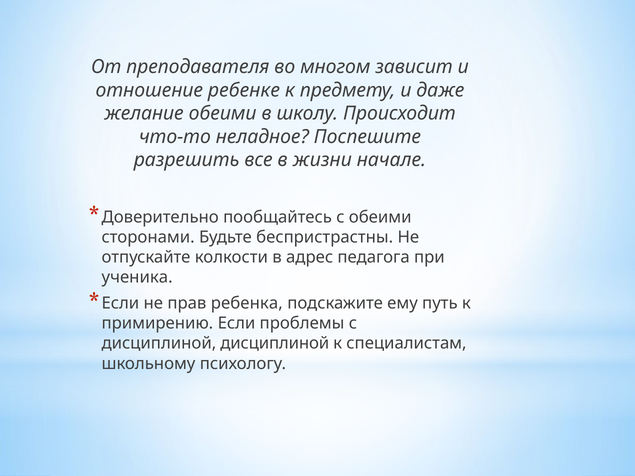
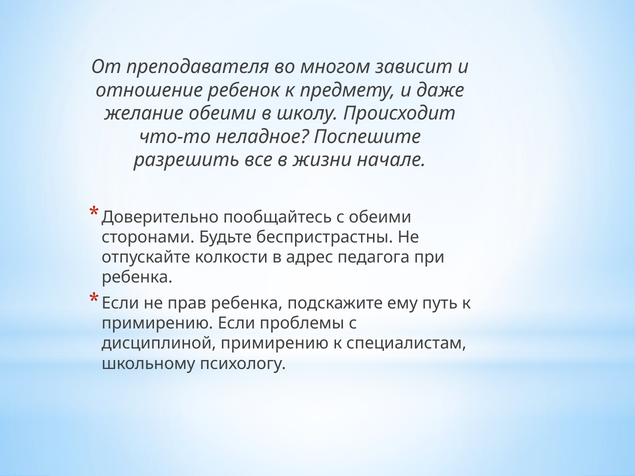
ребенке: ребенке -> ребенок
ученика at (137, 277): ученика -> ребенка
дисциплиной дисциплиной: дисциплиной -> примирению
